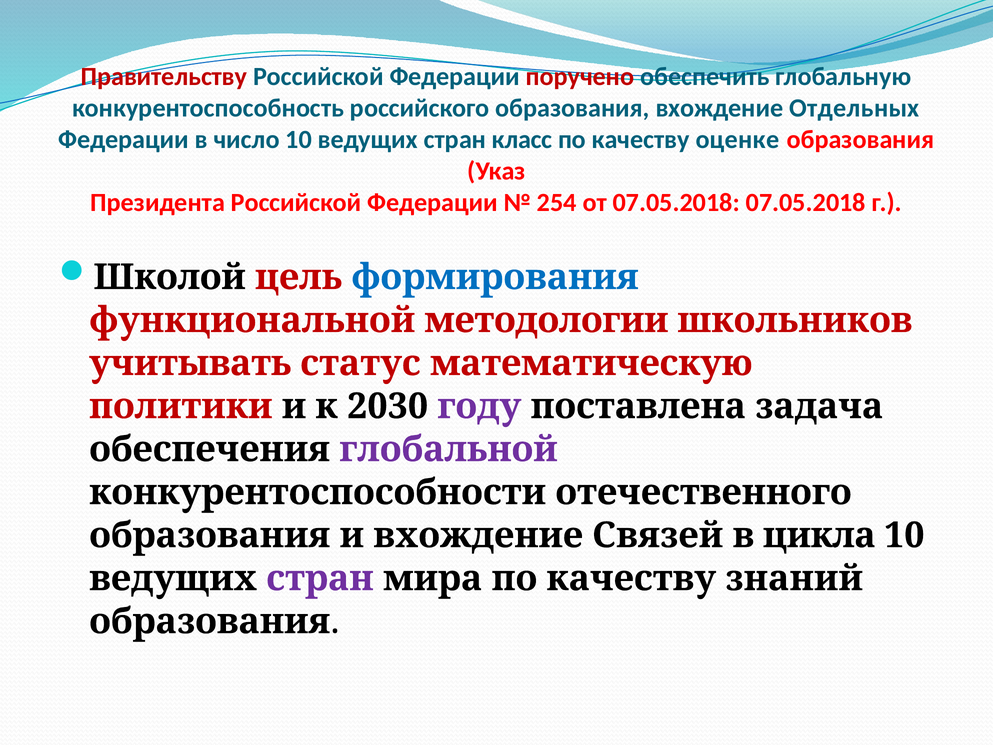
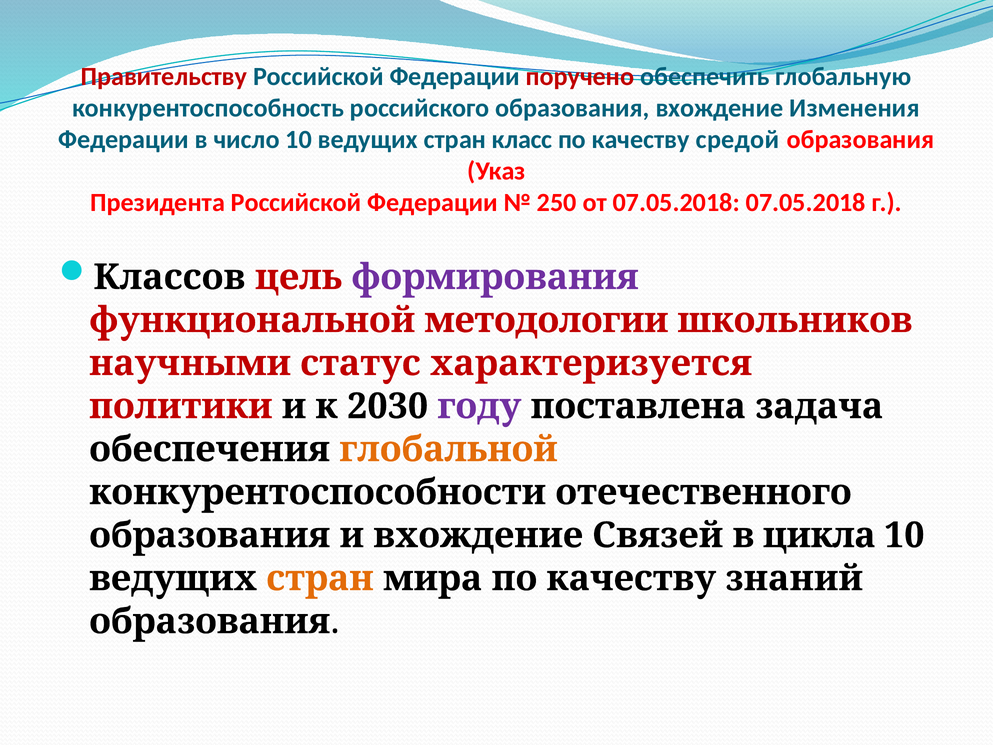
Отдельных: Отдельных -> Изменения
оценке: оценке -> средой
254: 254 -> 250
Школой: Школой -> Классов
формирования colour: blue -> purple
учитывать: учитывать -> научными
математическую: математическую -> характеризуется
глобальной colour: purple -> orange
стран at (320, 578) colour: purple -> orange
